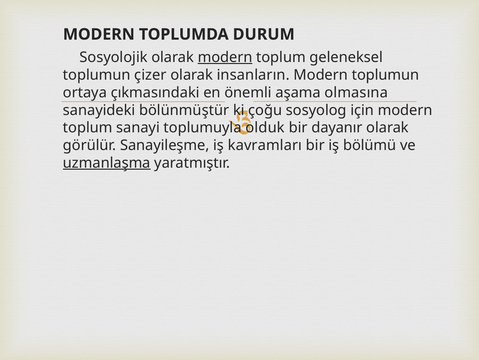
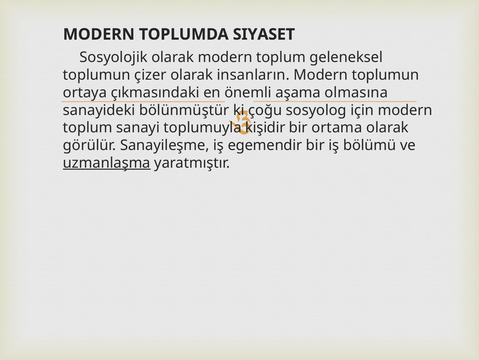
DURUM: DURUM -> SIYASET
modern at (225, 57) underline: present -> none
olduk: olduk -> kişidir
dayanır: dayanır -> ortama
kavramları: kavramları -> egemendir
